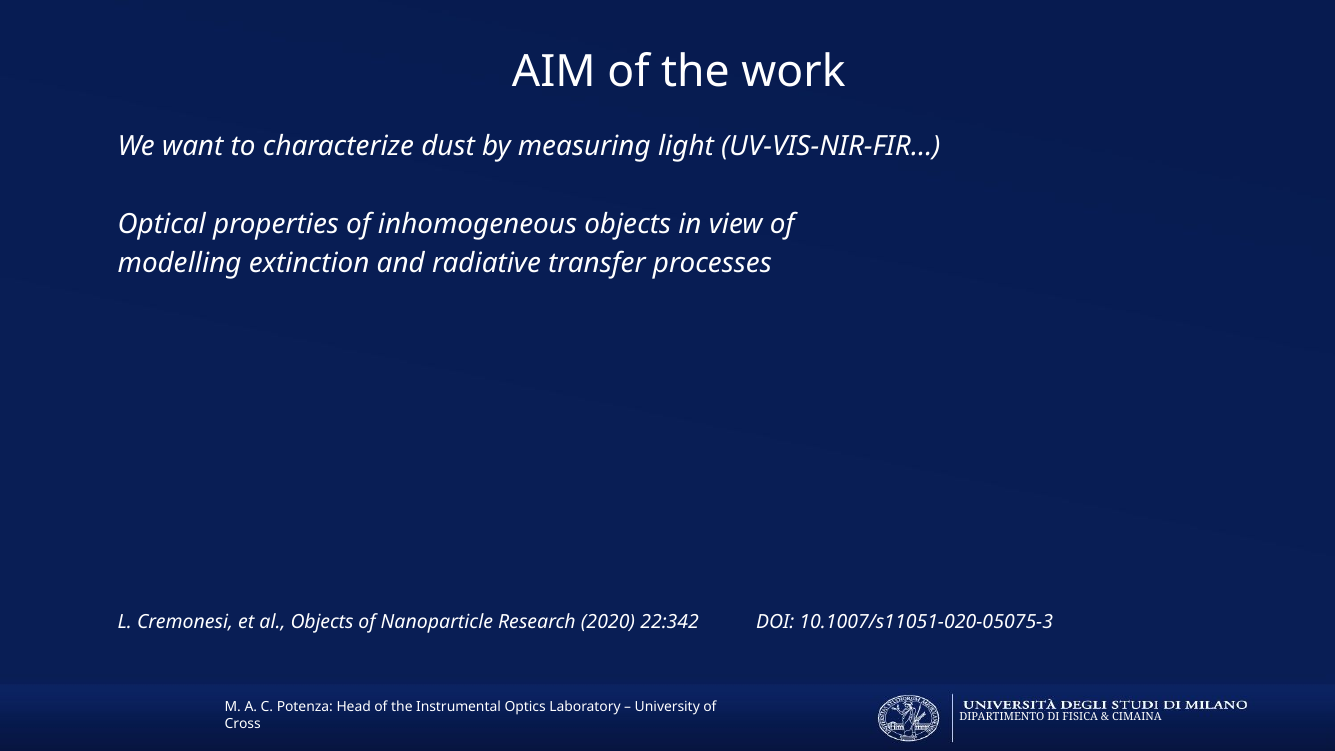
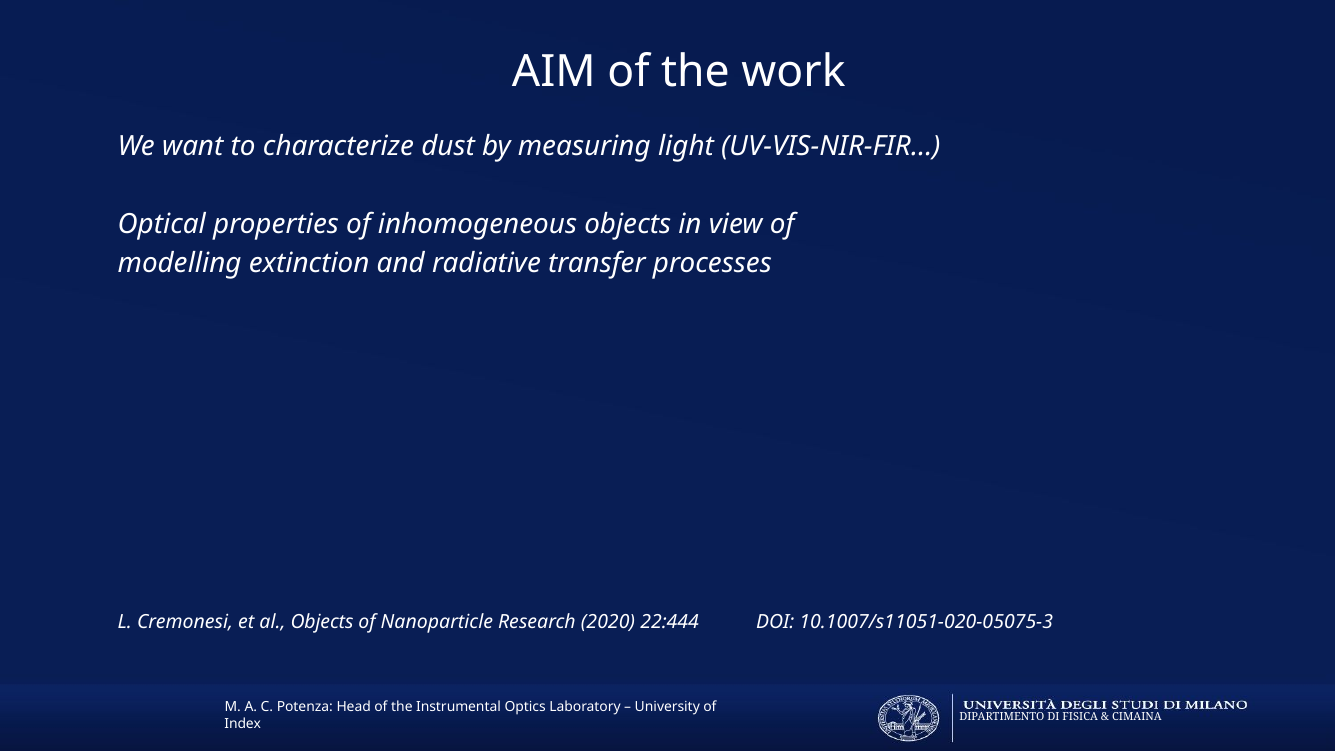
22:342: 22:342 -> 22:444
Cross: Cross -> Index
